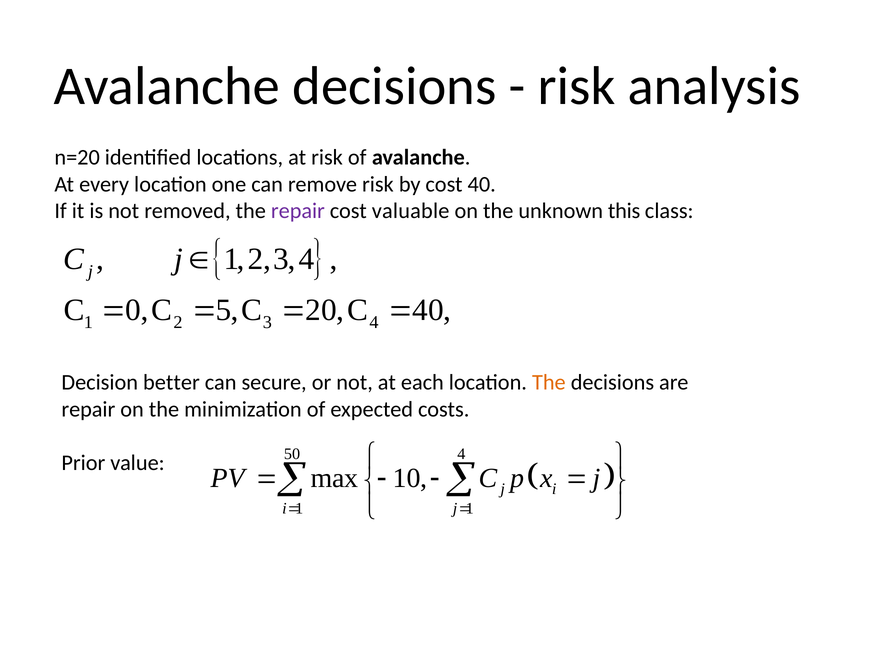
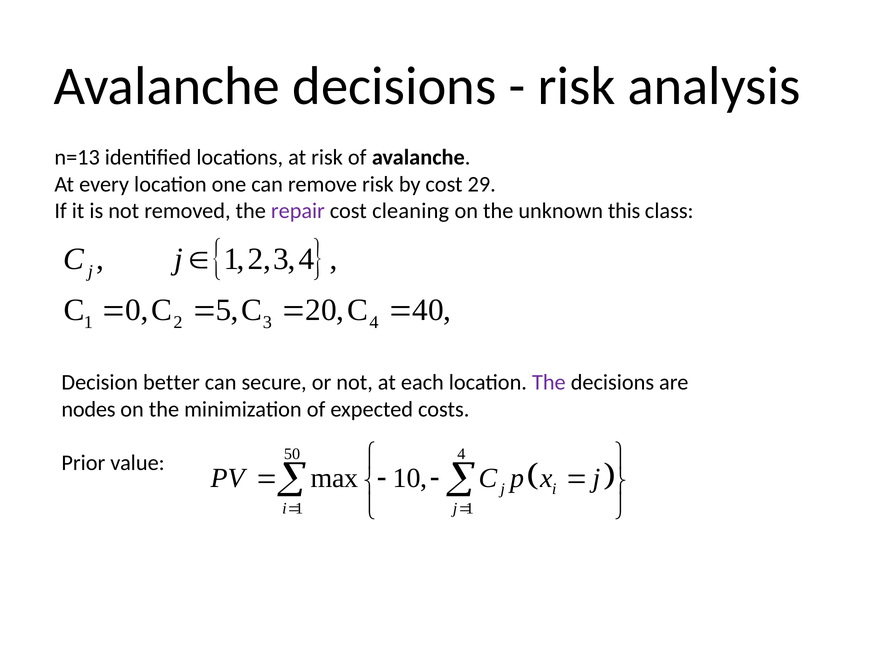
n=20: n=20 -> n=13
cost 40: 40 -> 29
valuable: valuable -> cleaning
The at (549, 382) colour: orange -> purple
repair at (88, 409): repair -> nodes
